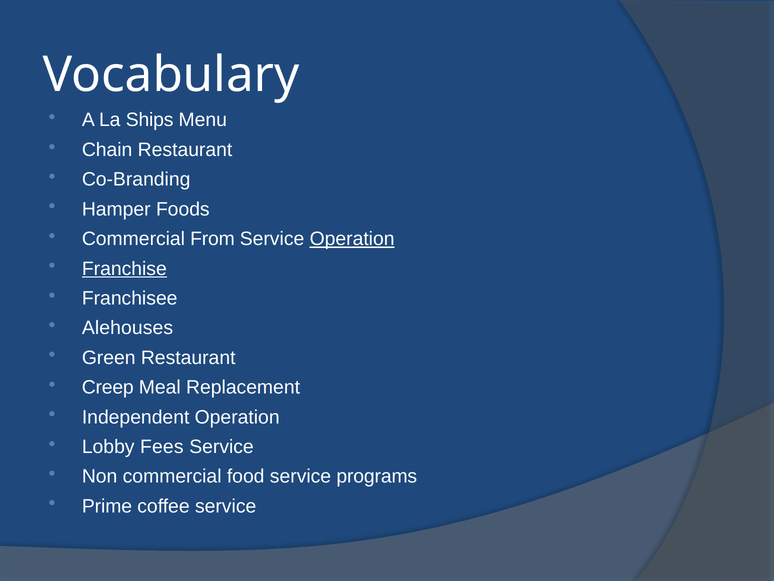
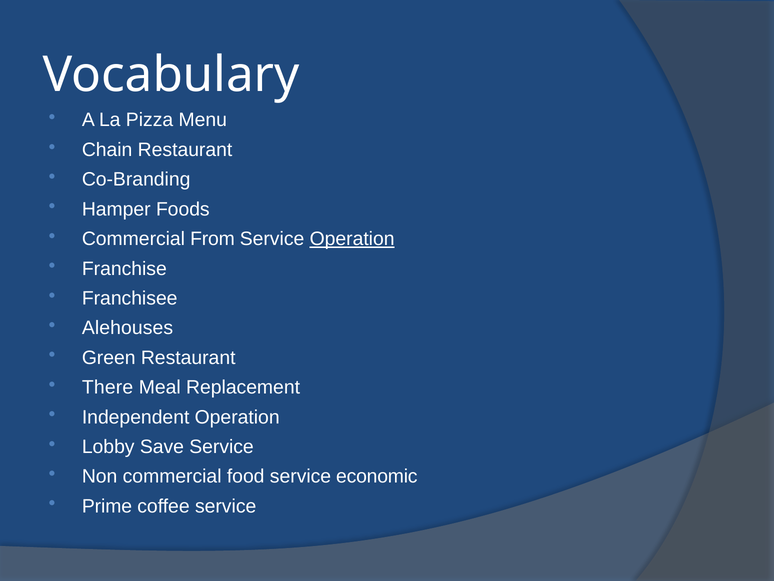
Ships: Ships -> Pizza
Franchise underline: present -> none
Creep: Creep -> There
Fees: Fees -> Save
programs: programs -> economic
